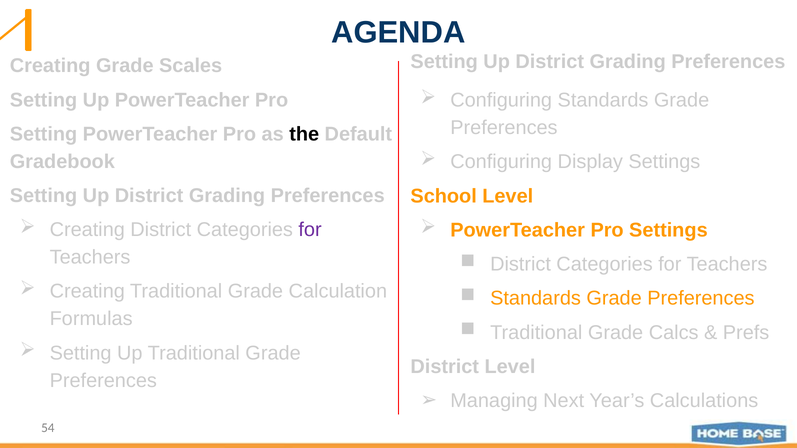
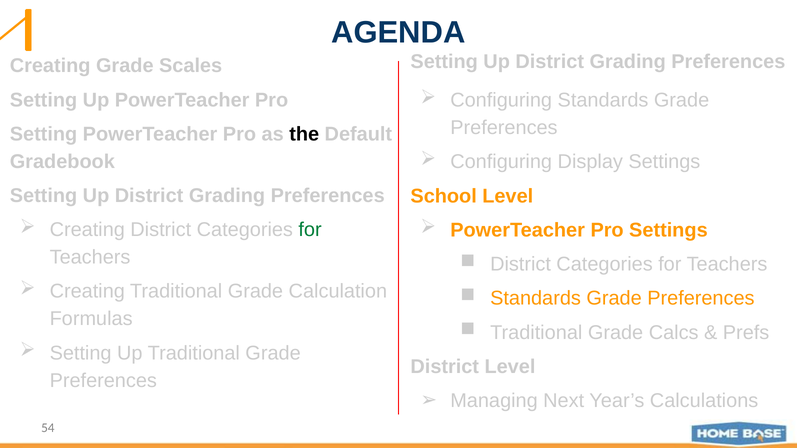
for at (310, 230) colour: purple -> green
